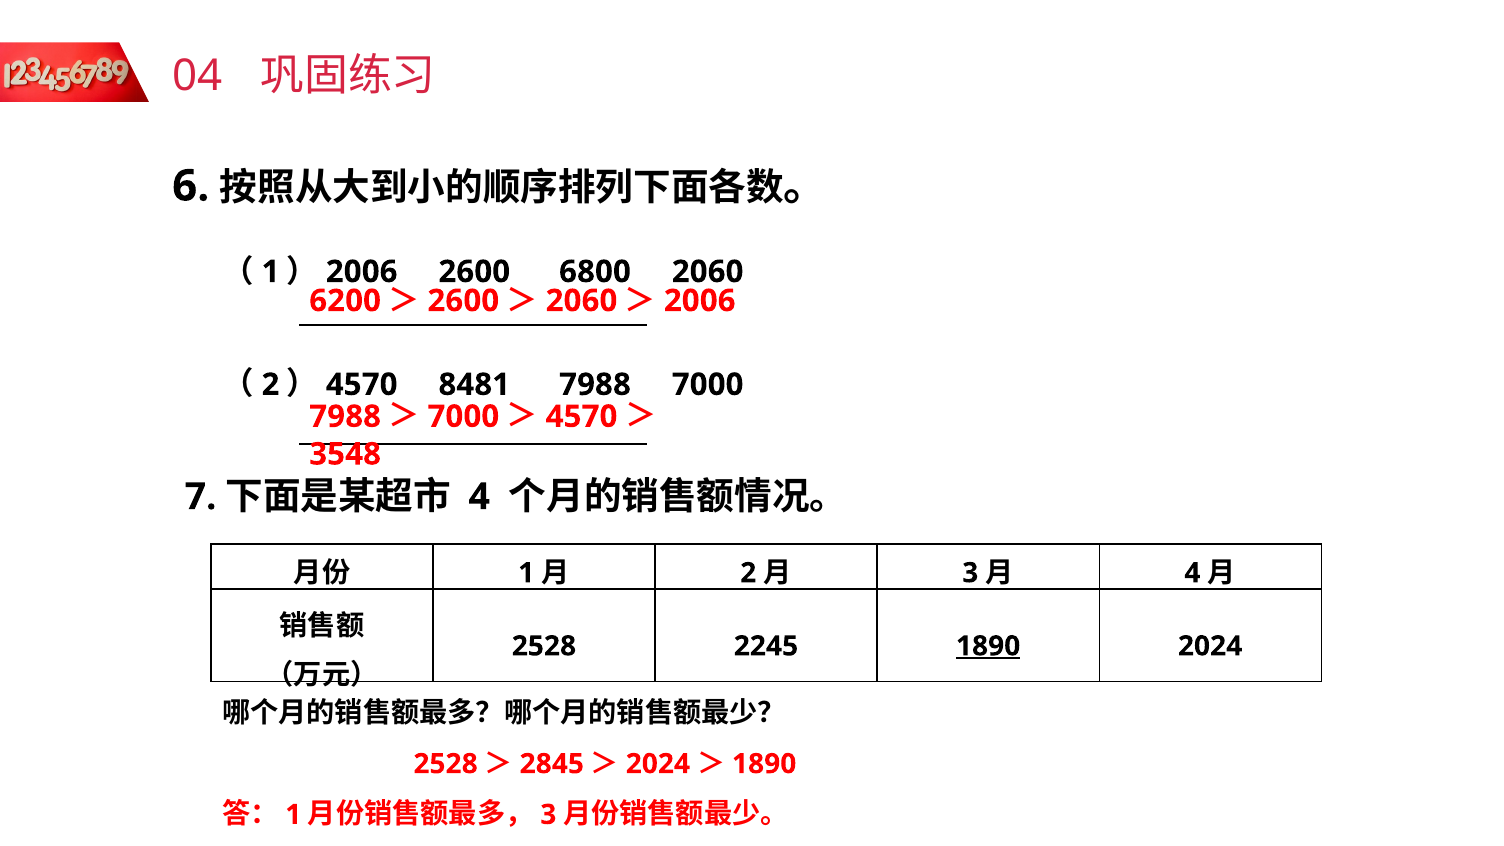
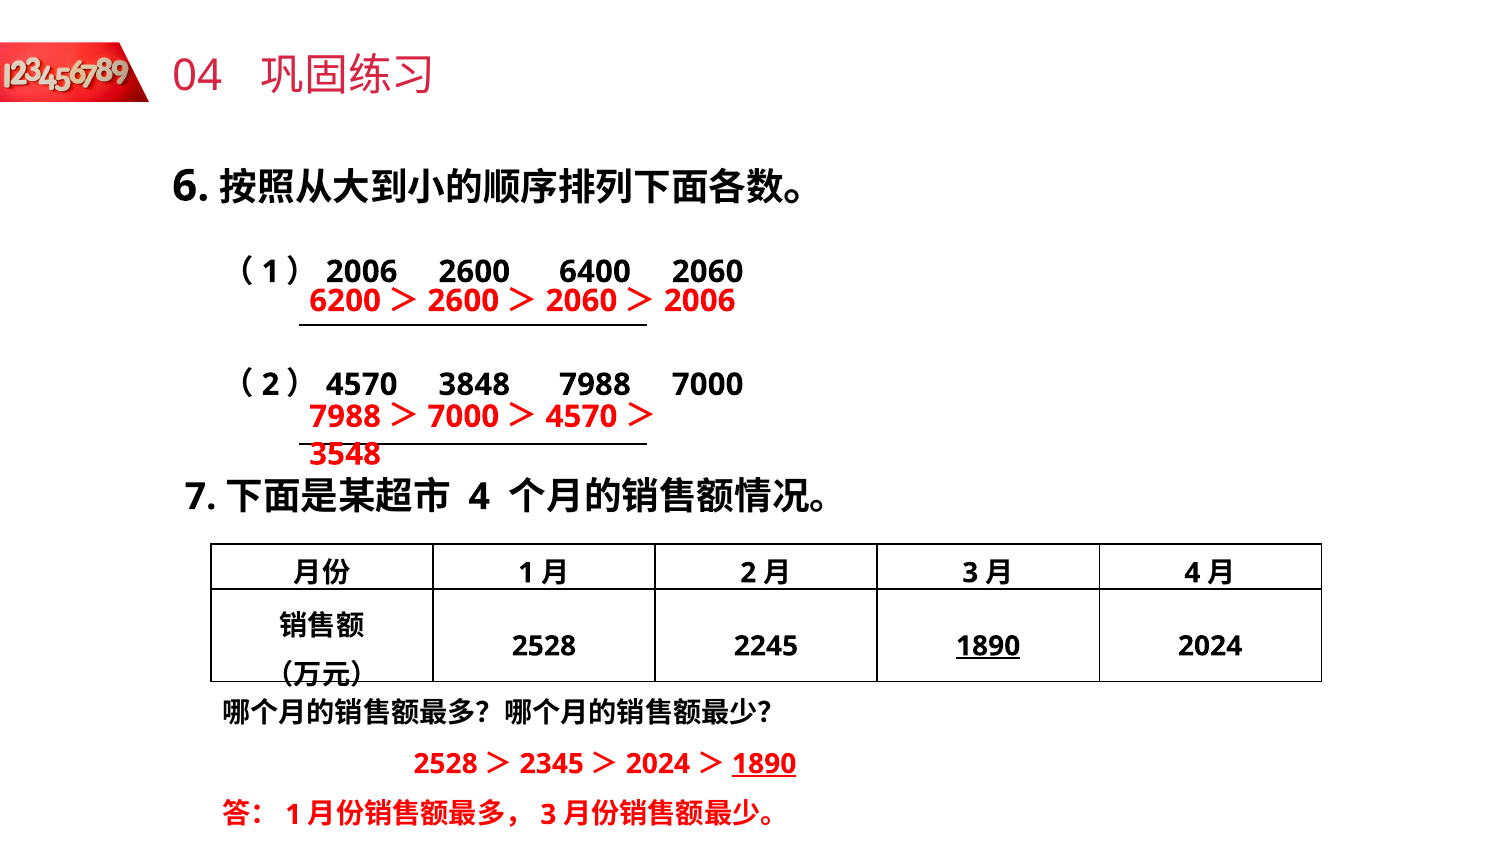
6800: 6800 -> 6400
8481: 8481 -> 3848
2845: 2845 -> 2345
1890 at (764, 764) underline: none -> present
